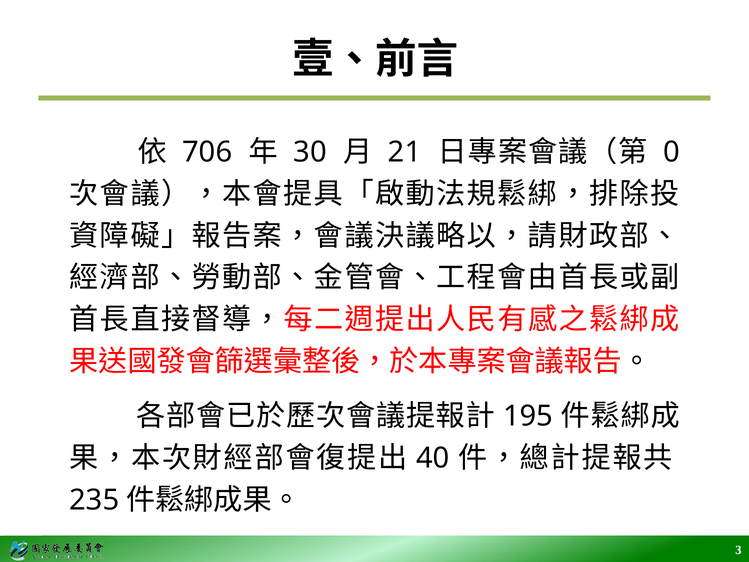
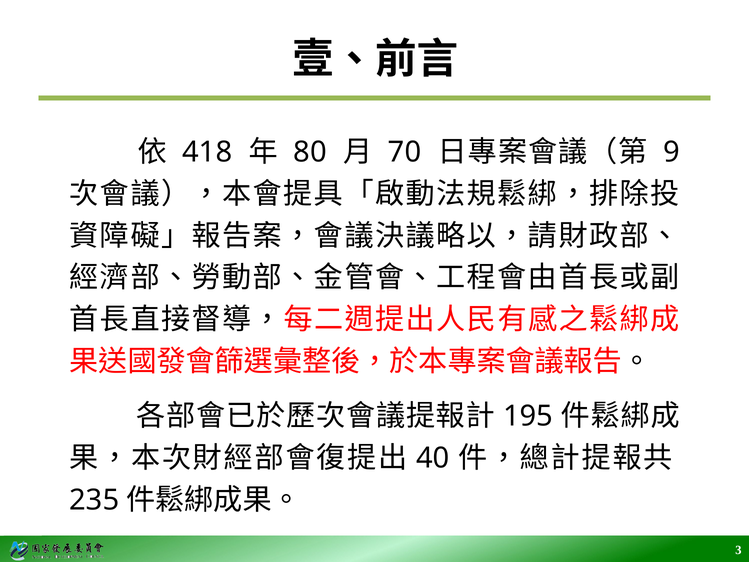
706: 706 -> 418
30: 30 -> 80
21: 21 -> 70
0: 0 -> 9
